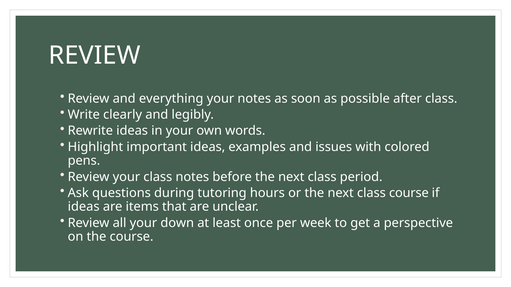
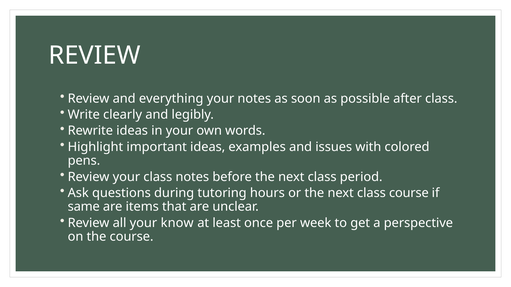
ideas at (84, 207): ideas -> same
down: down -> know
